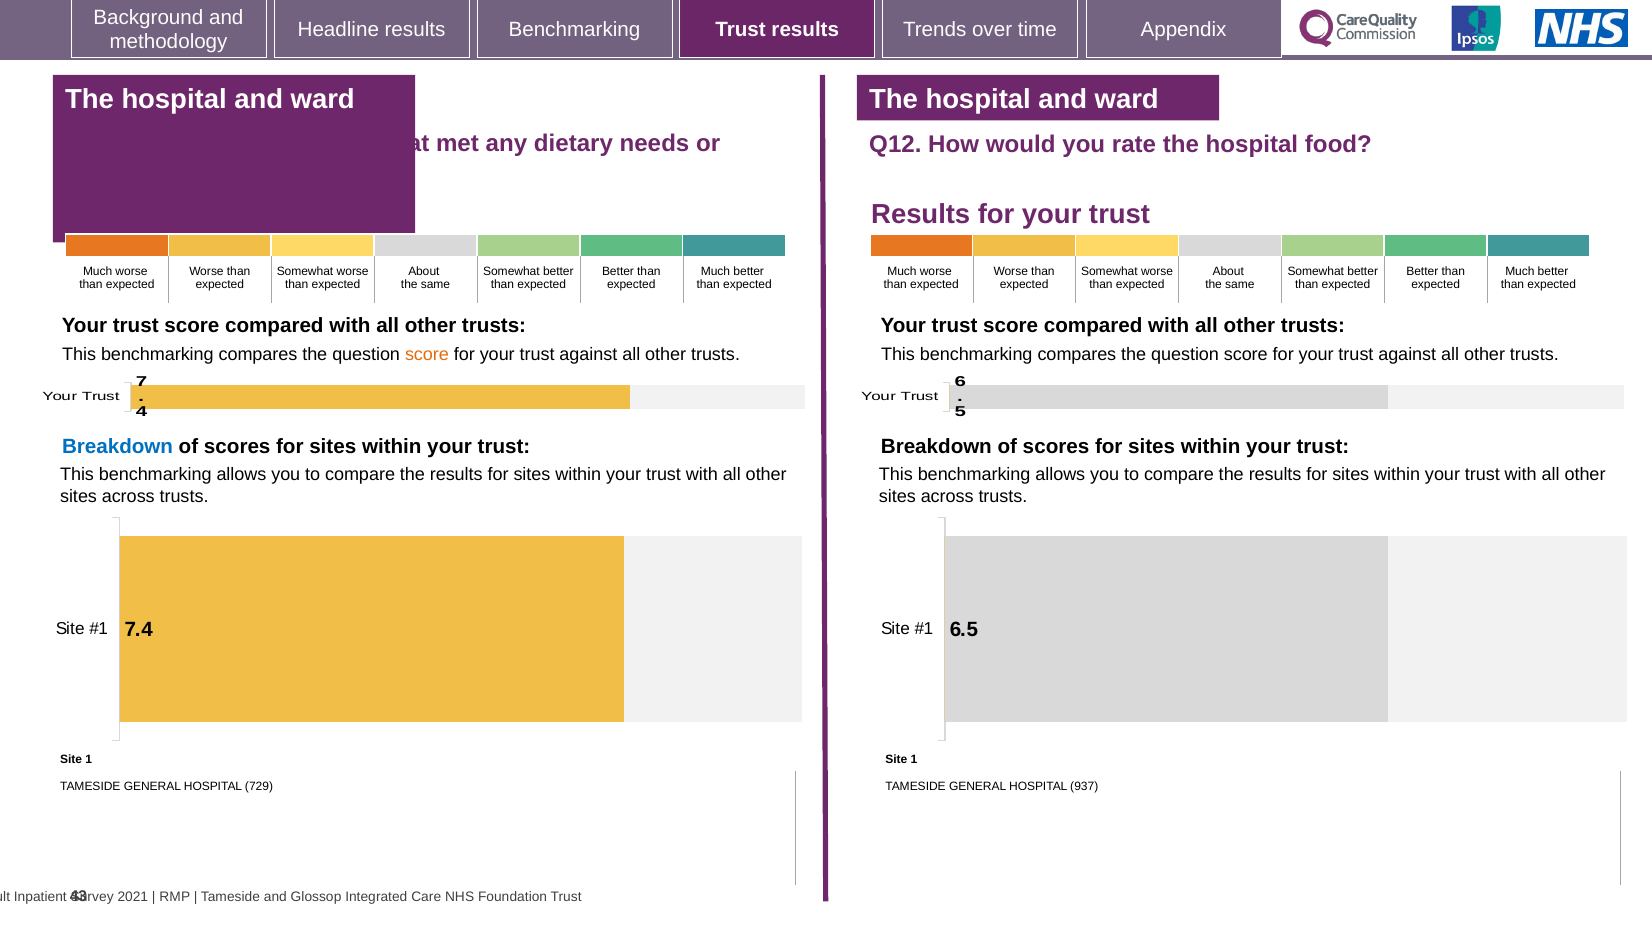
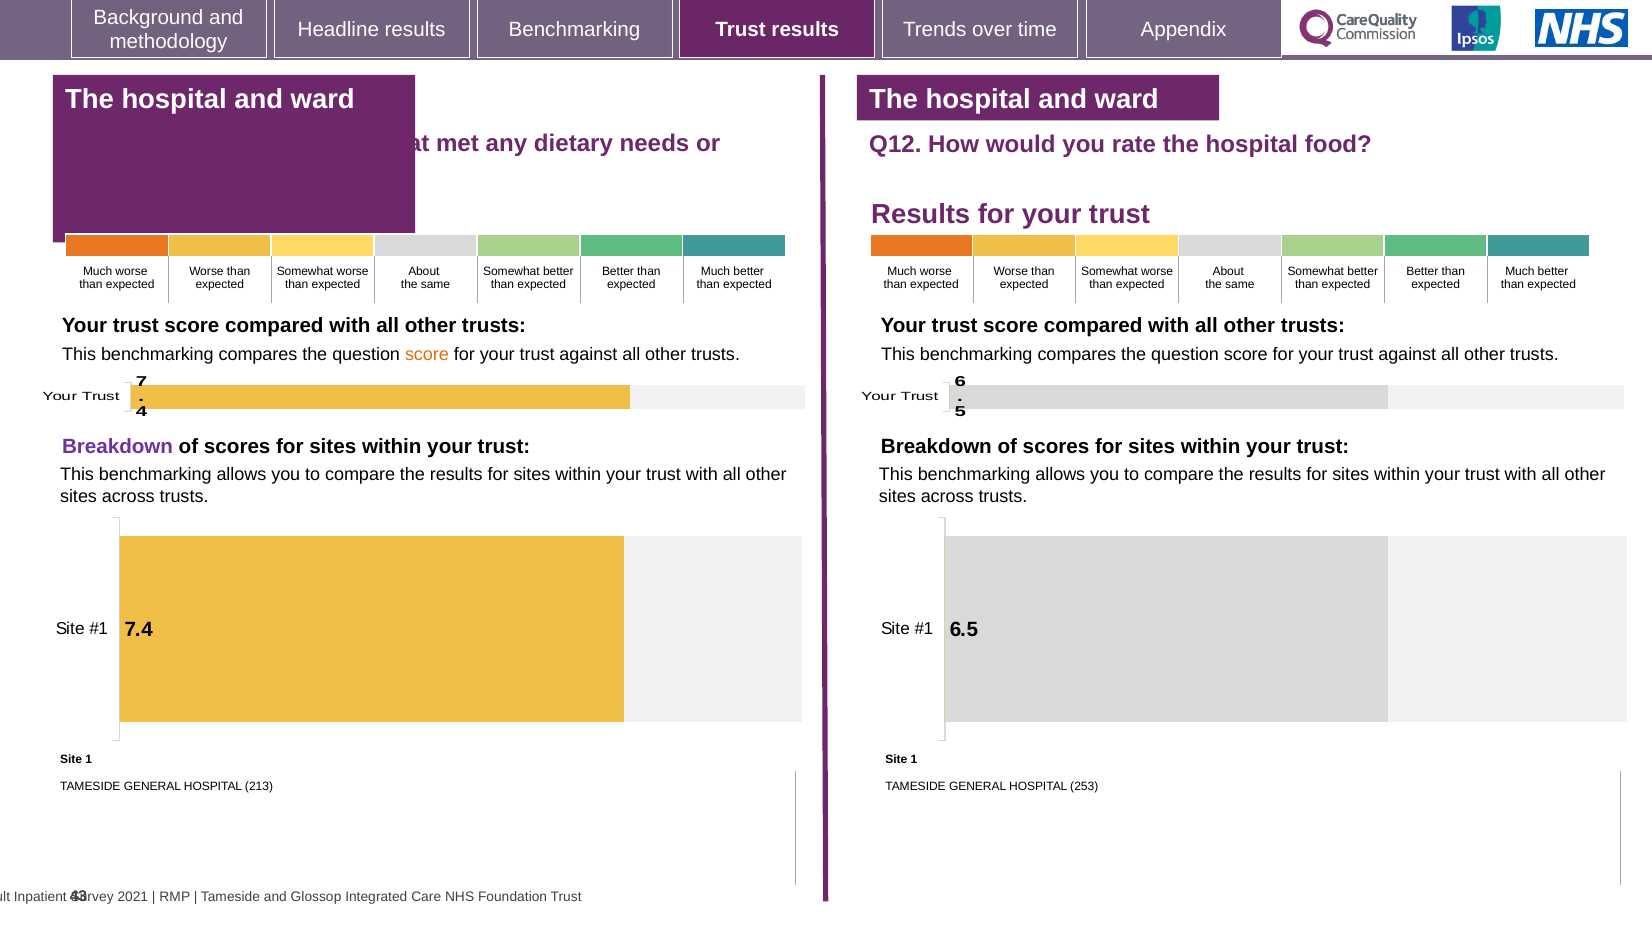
Breakdown at (118, 447) colour: blue -> purple
729: 729 -> 213
937: 937 -> 253
